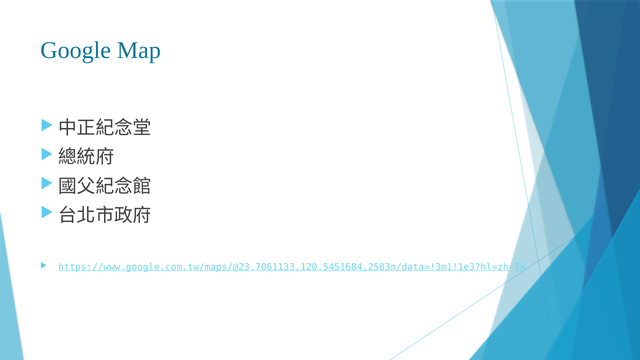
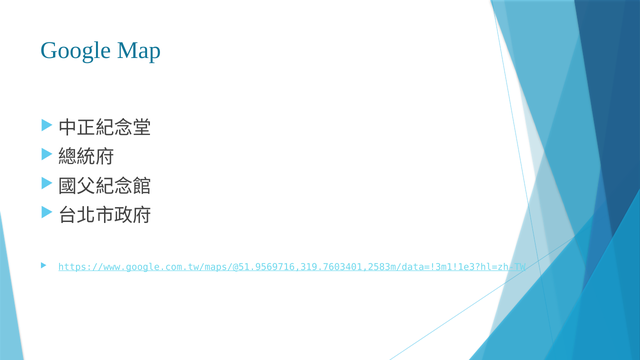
https://www.google.com.tw/maps/@23.7061133,120.5451684,2583m/data=!3m1!1e3?hl=zh-TW: https://www.google.com.tw/maps/@23.7061133,120.5451684,2583m/data=!3m1!1e3?hl=zh-TW -> https://www.google.com.tw/maps/@51.9569716,319.7603401,2583m/data=!3m1!1e3?hl=zh-TW
